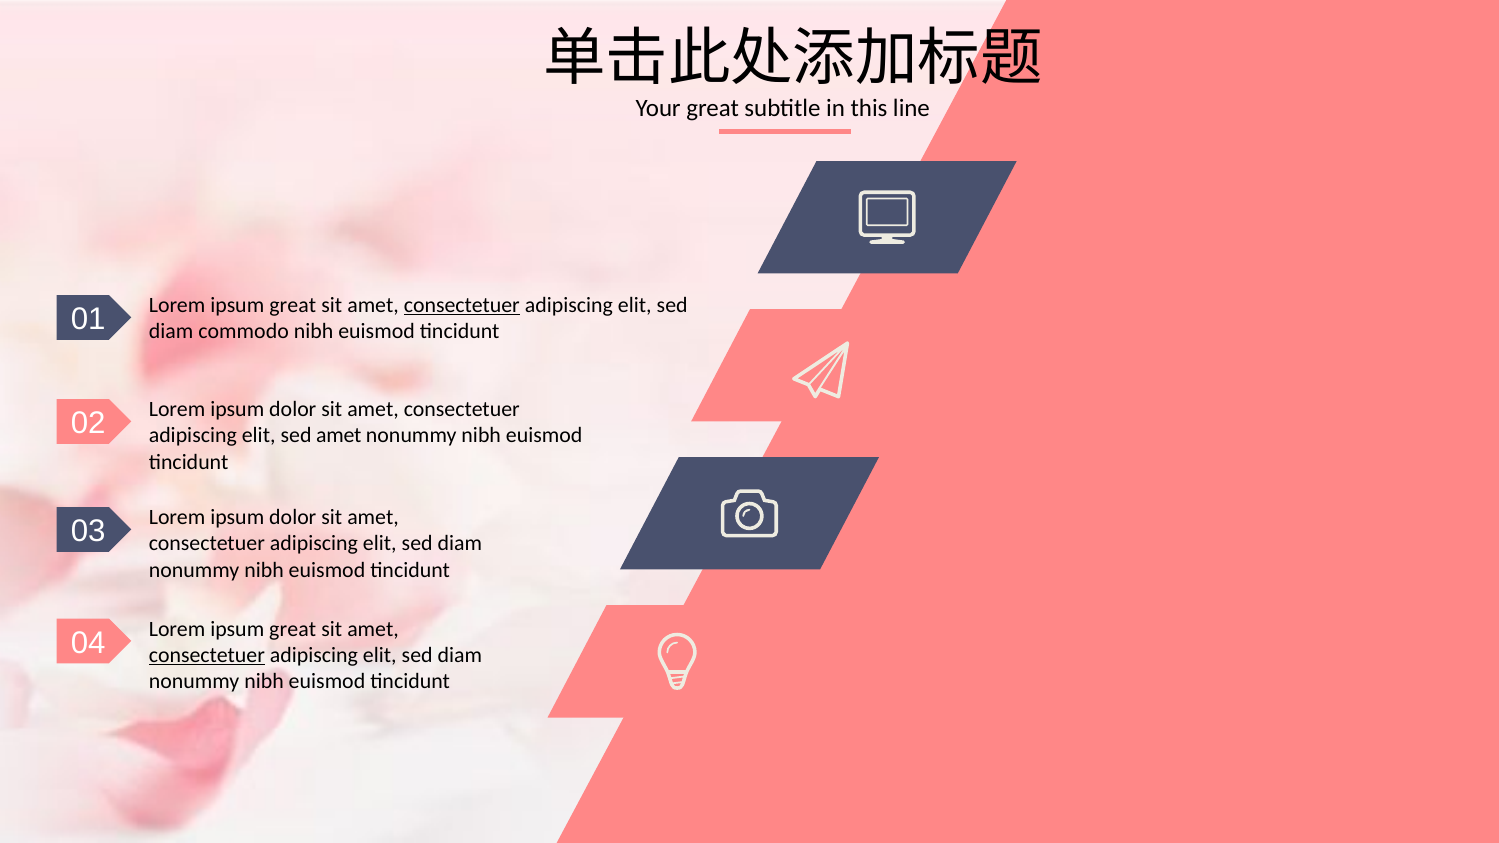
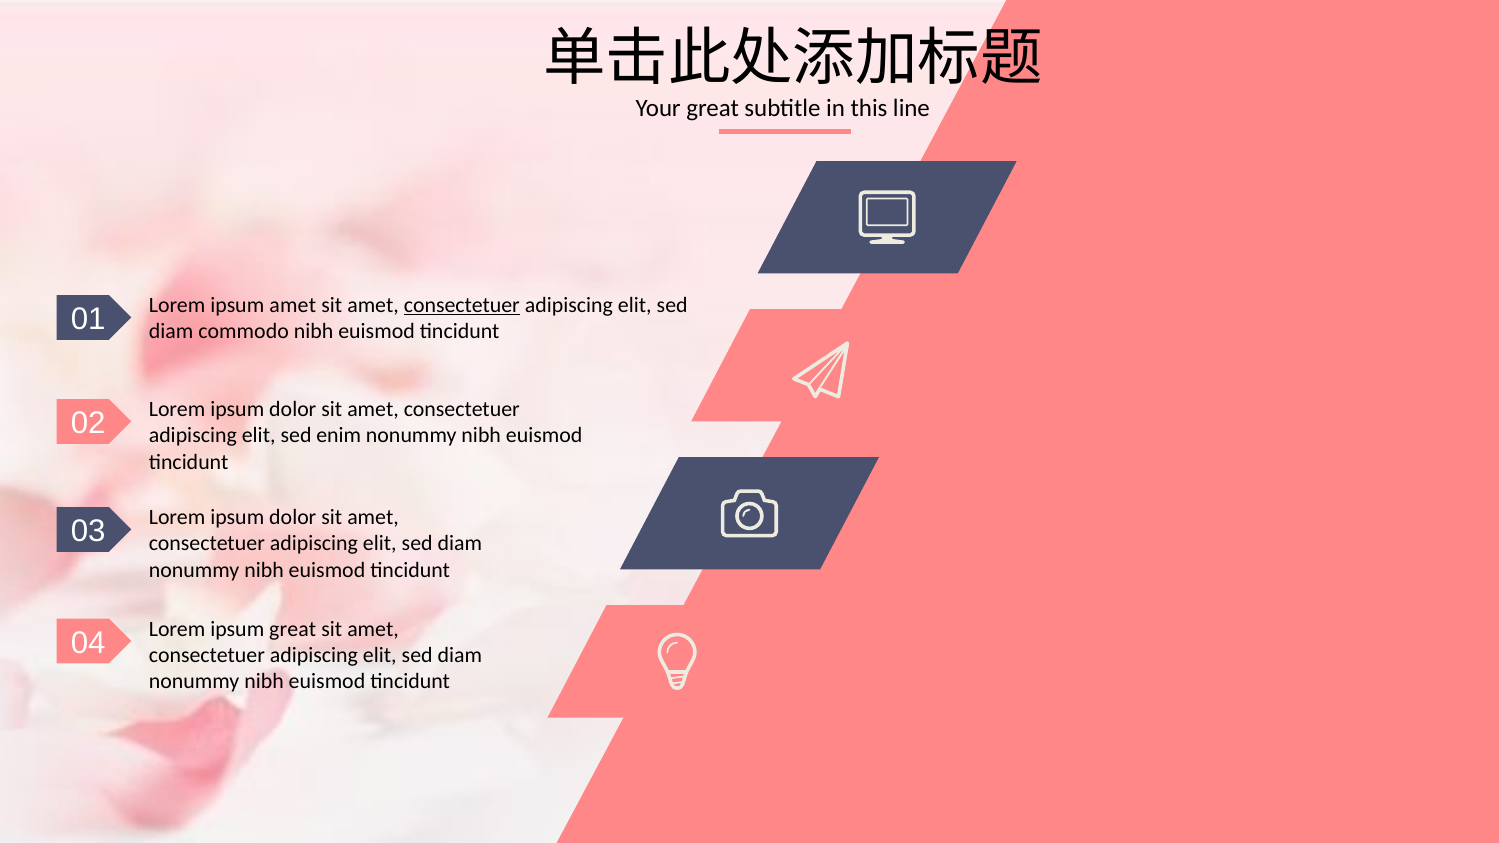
01 Lorem ipsum great: great -> amet
sed amet: amet -> enim
consectetuer at (207, 655) underline: present -> none
